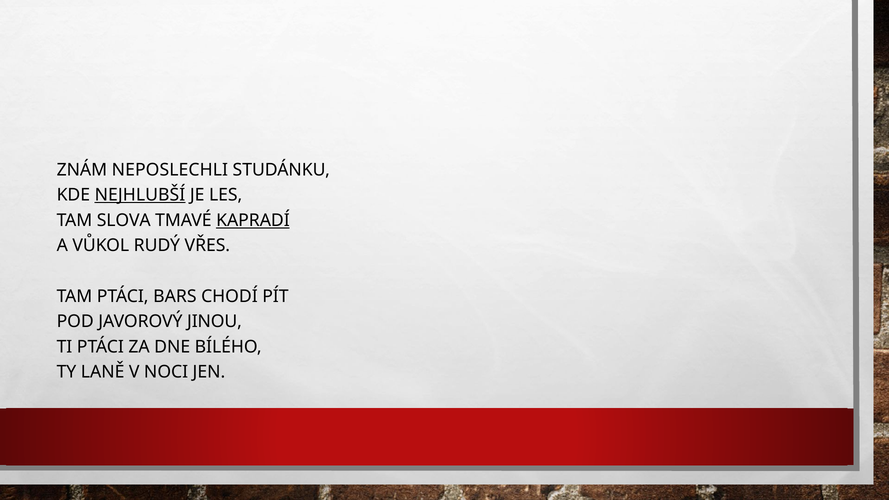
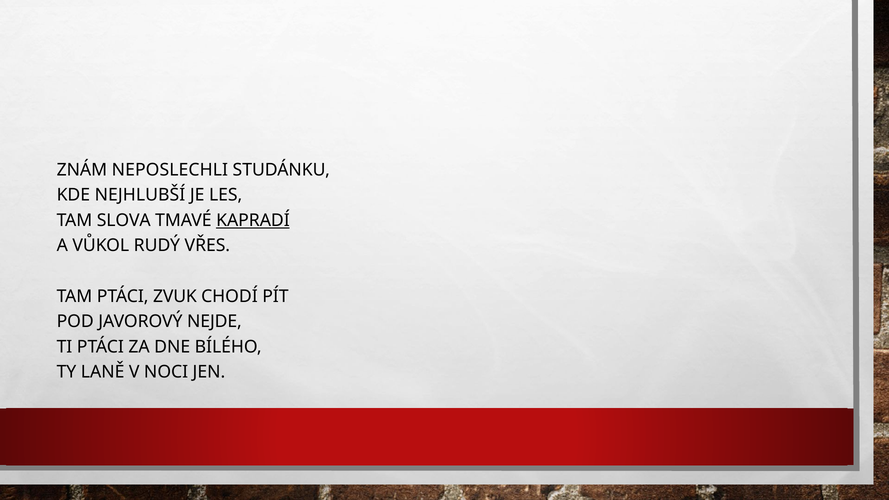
NEJHLUBŠÍ underline: present -> none
BARS: BARS -> ZVUK
JINOU: JINOU -> NEJDE
